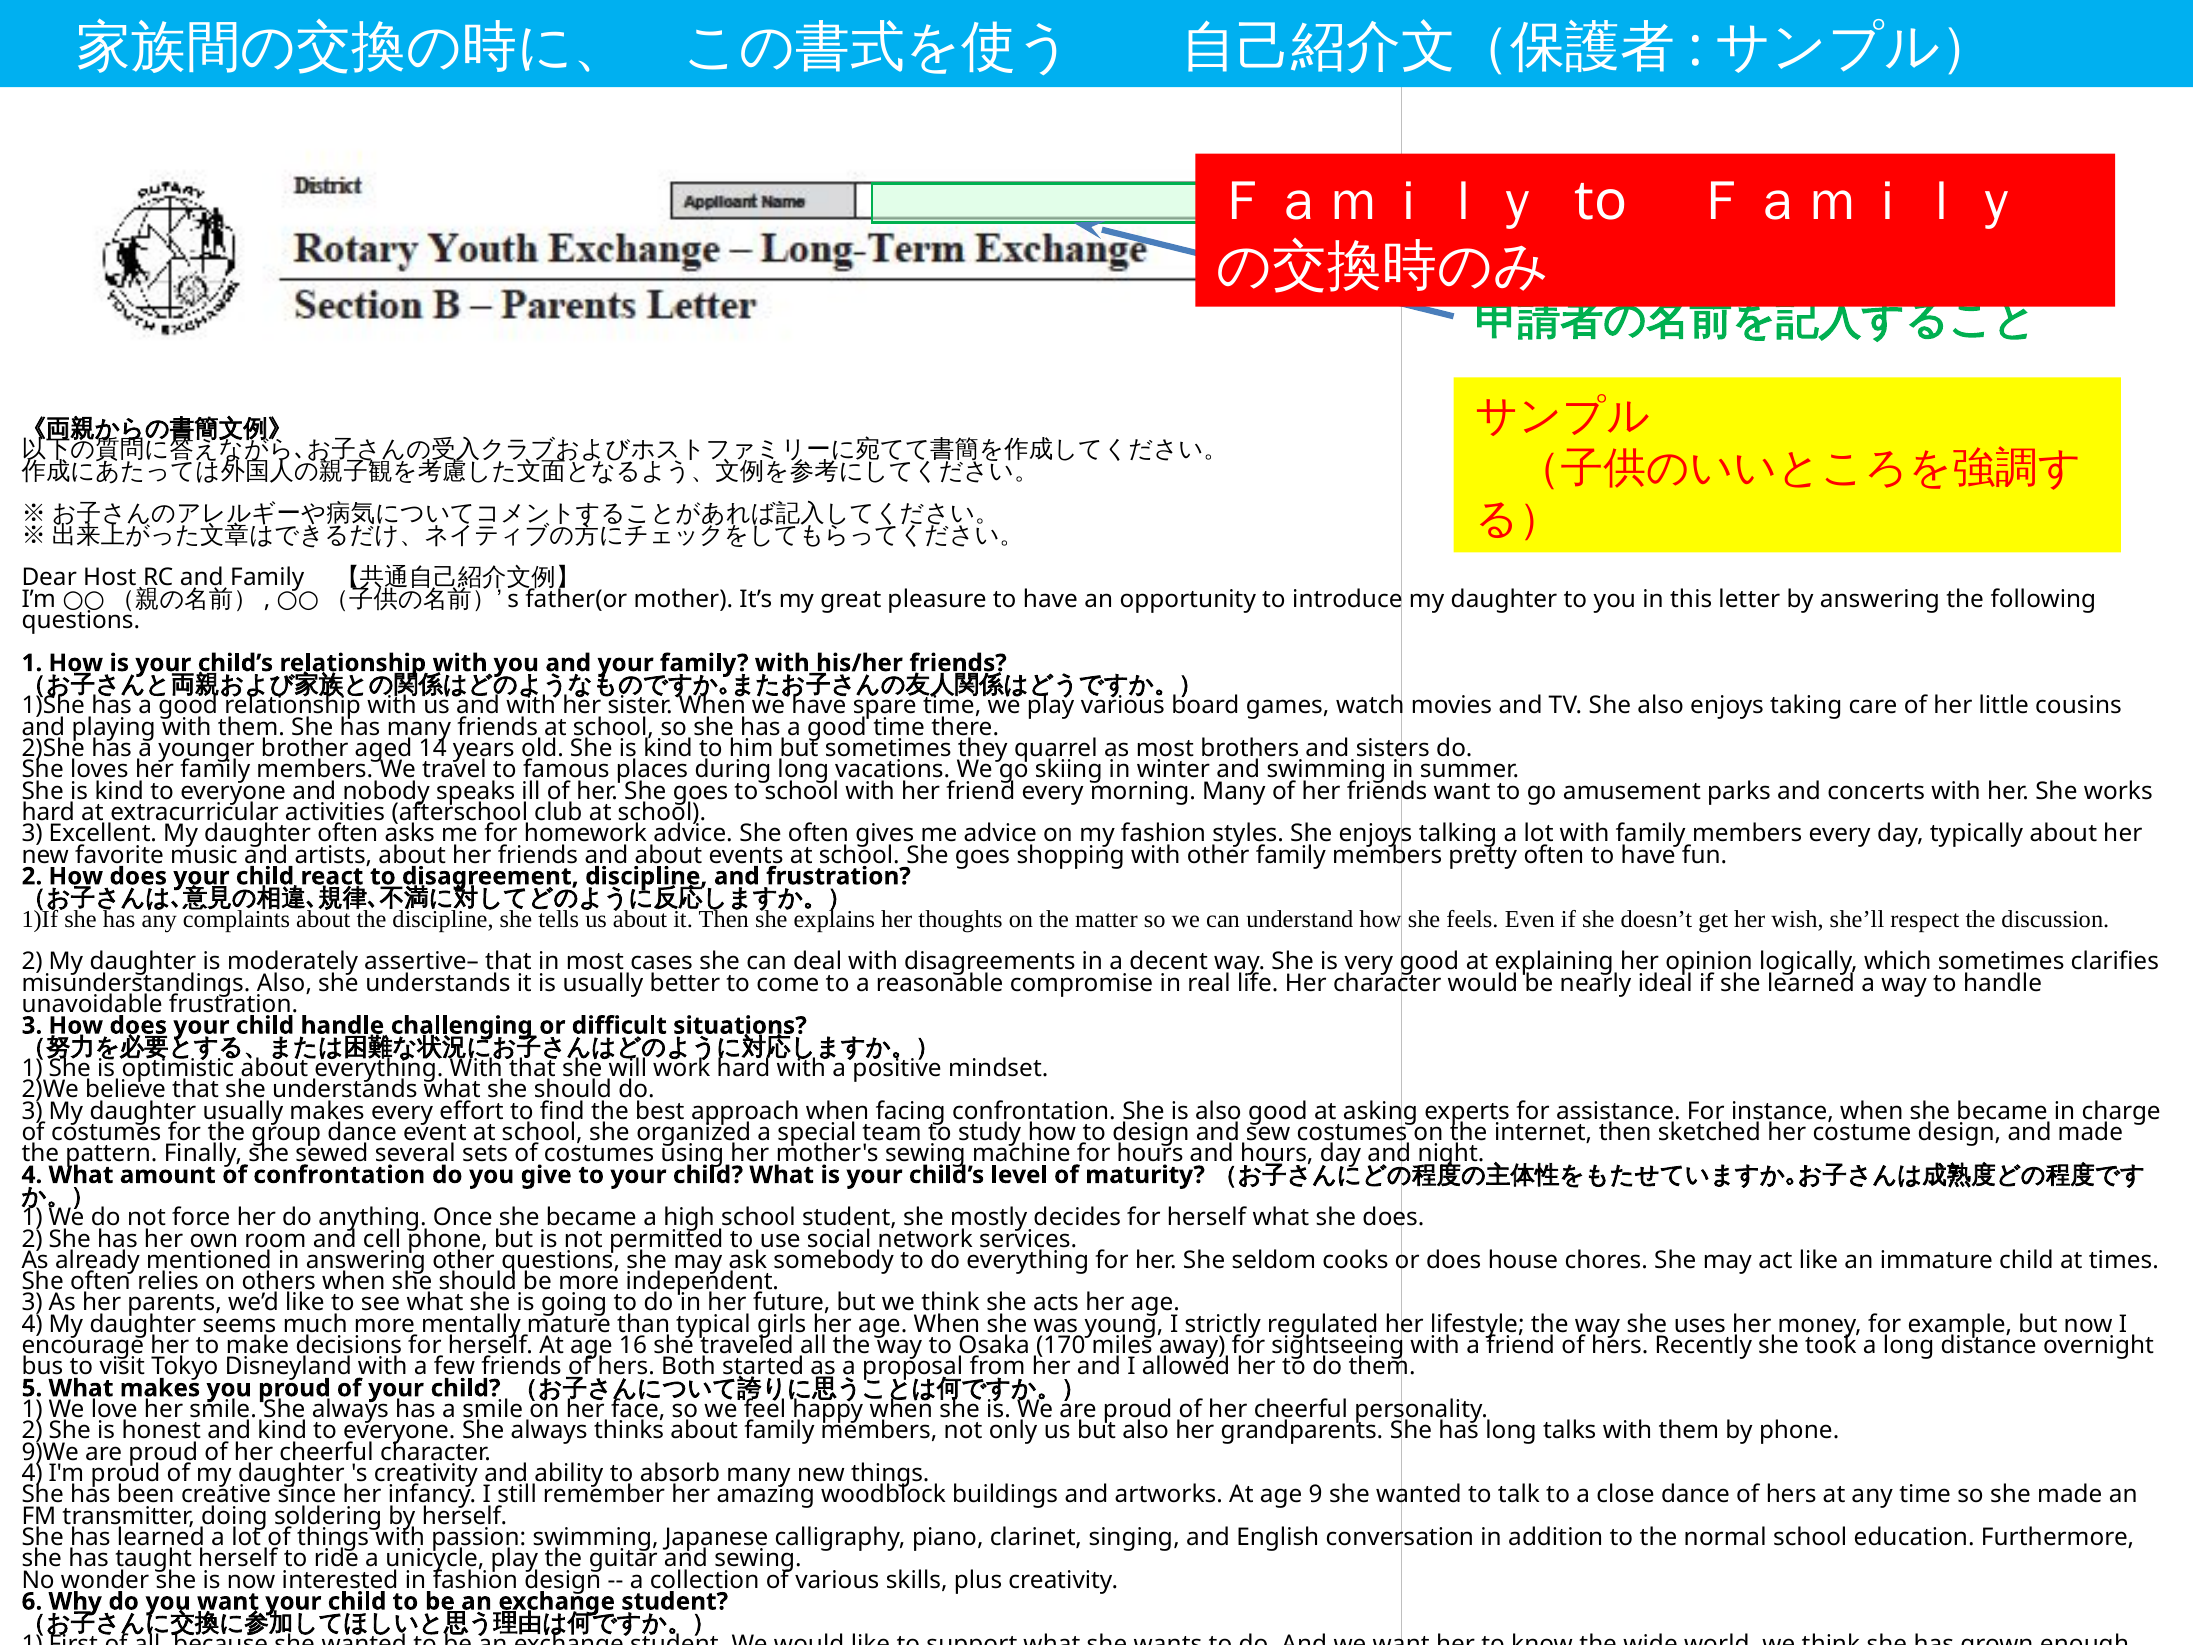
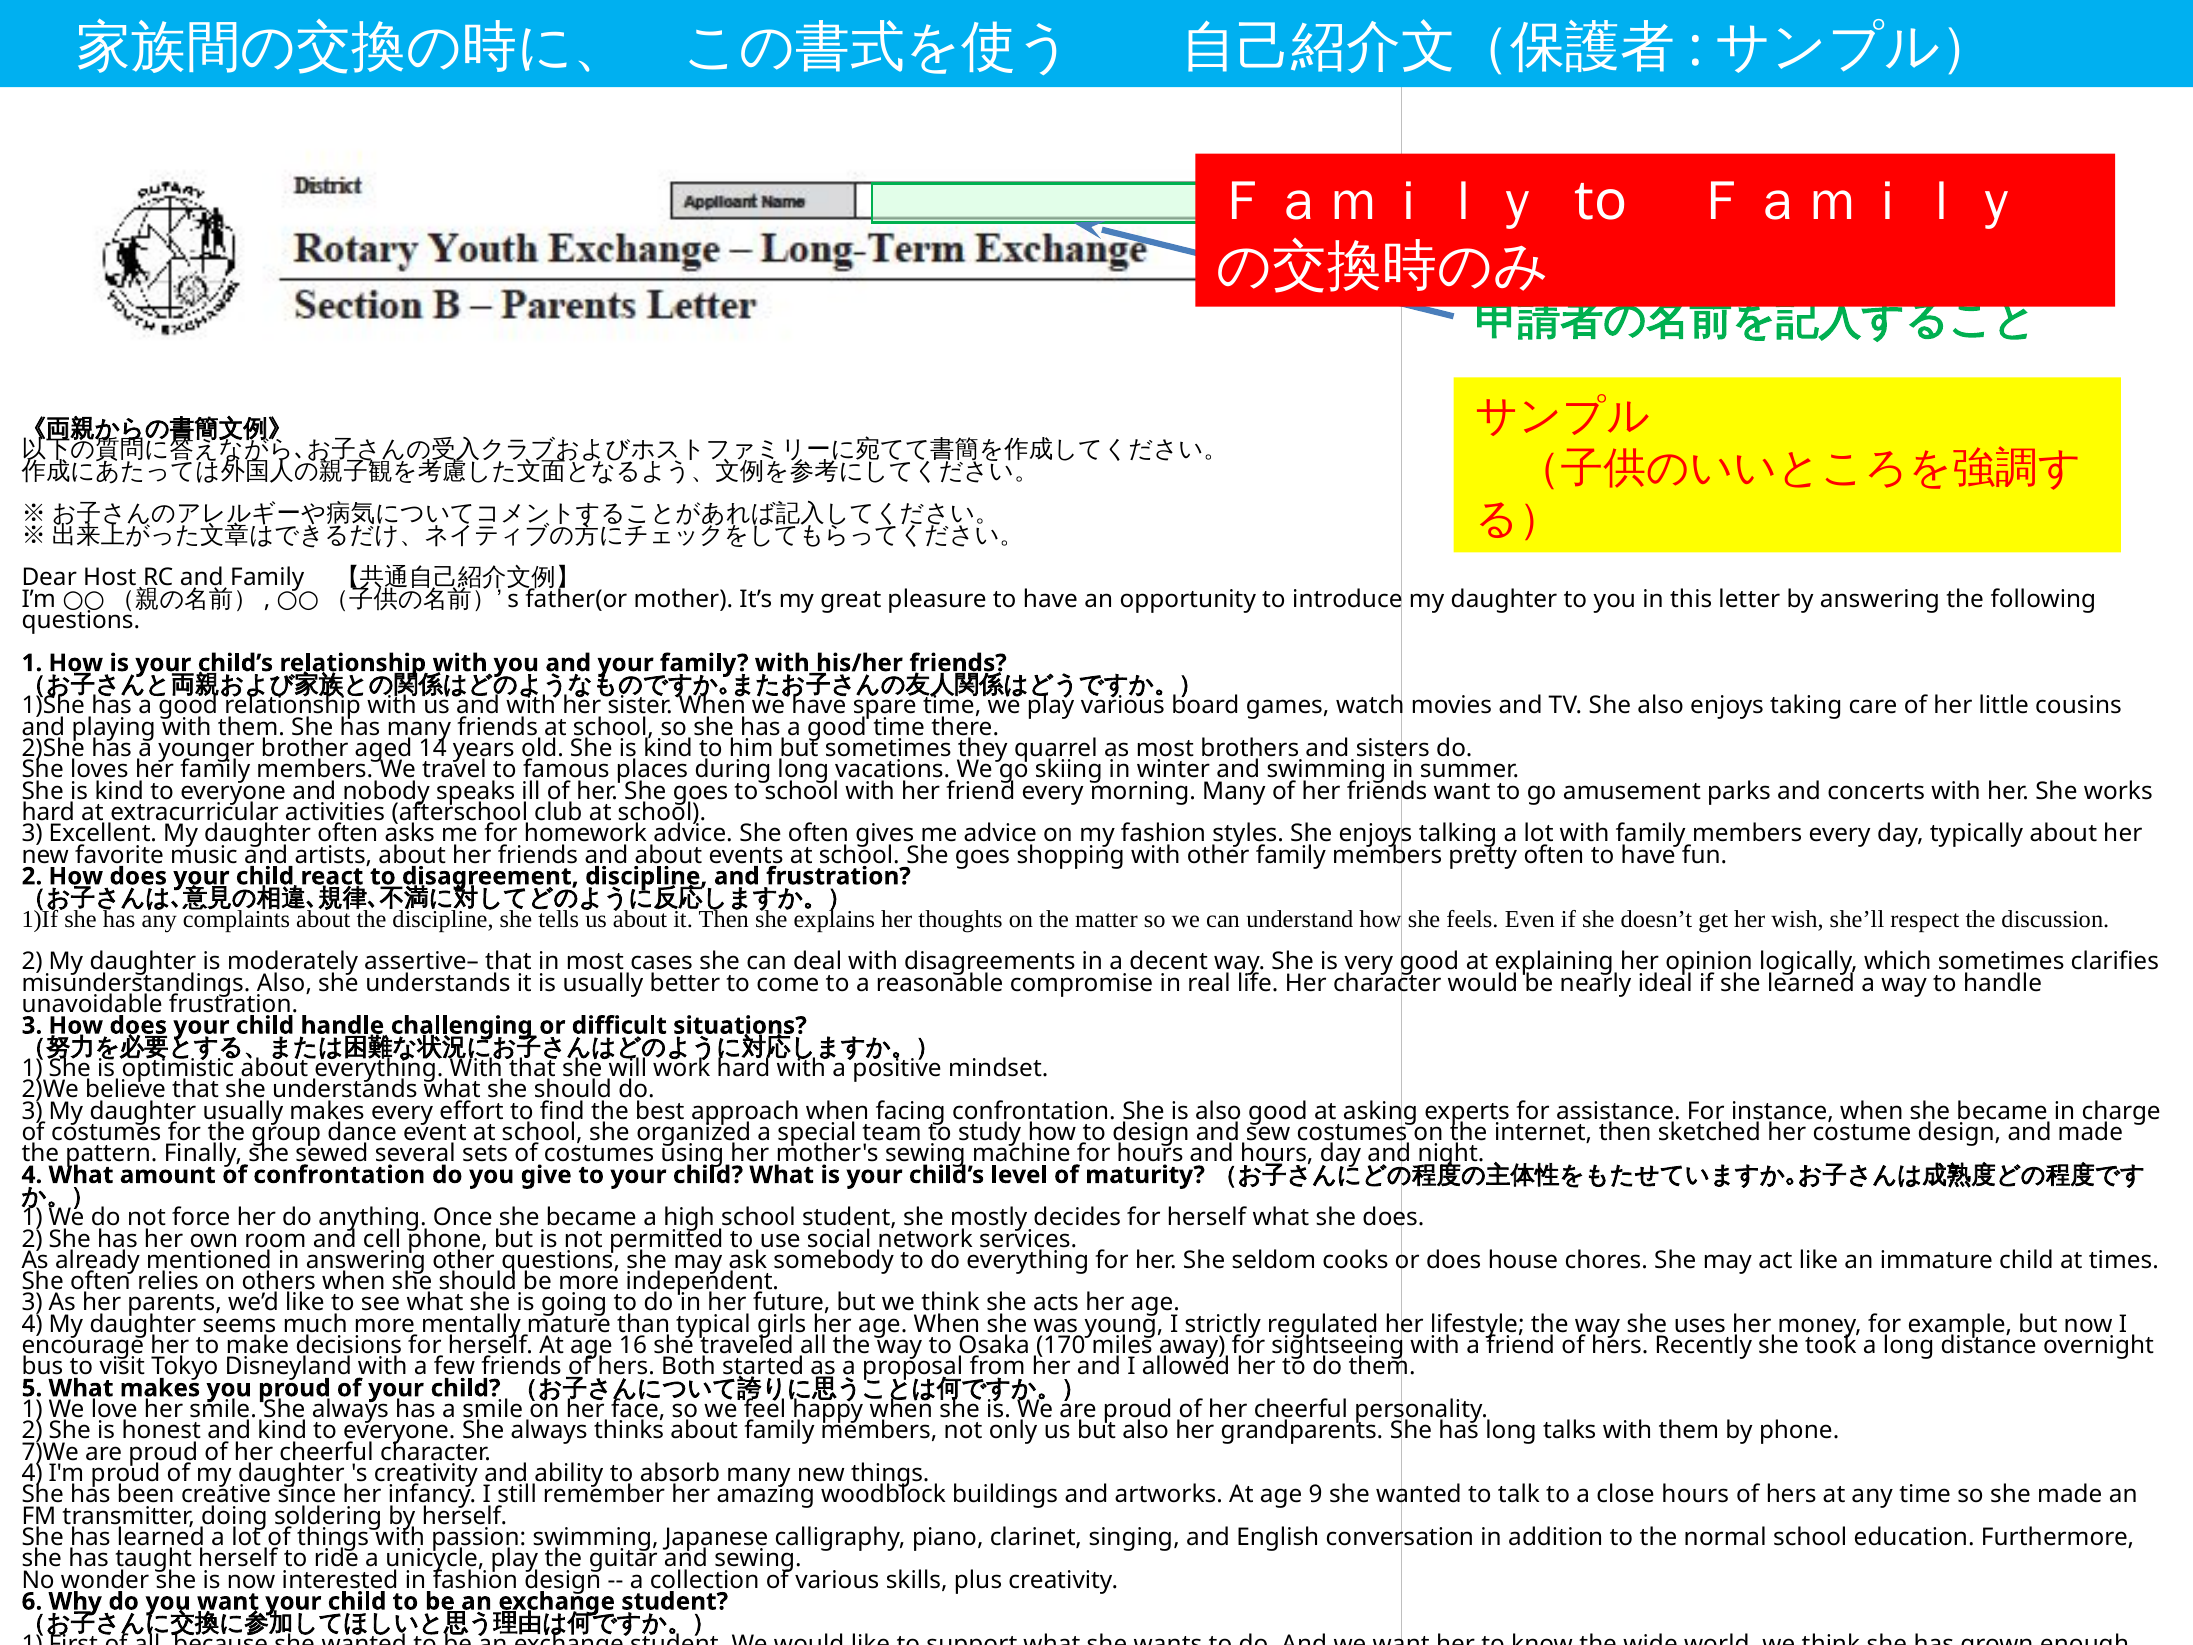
9)We: 9)We -> 7)We
close dance: dance -> hours
